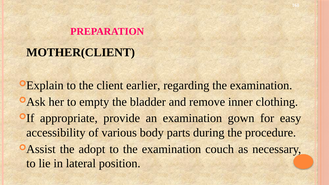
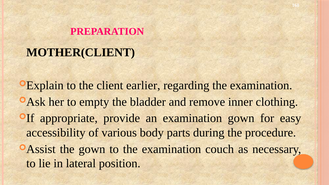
the adopt: adopt -> gown
